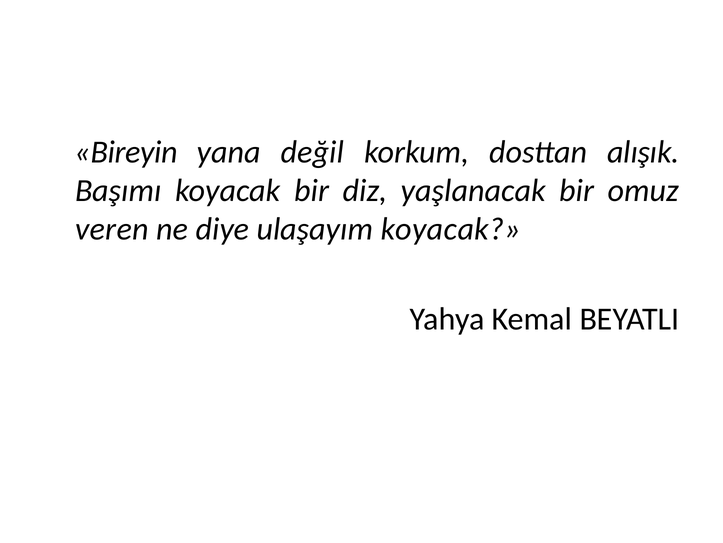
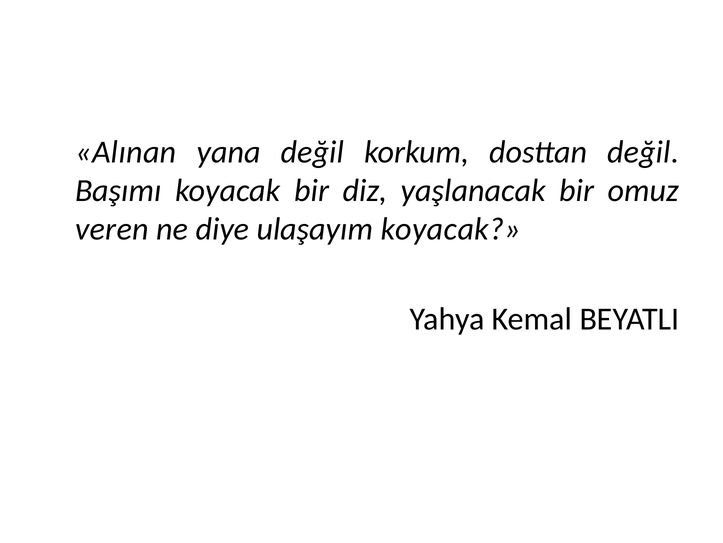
Bireyin: Bireyin -> Alınan
dosttan alışık: alışık -> değil
